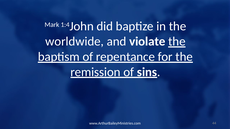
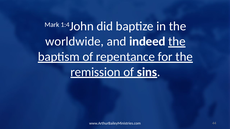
violate: violate -> indeed
